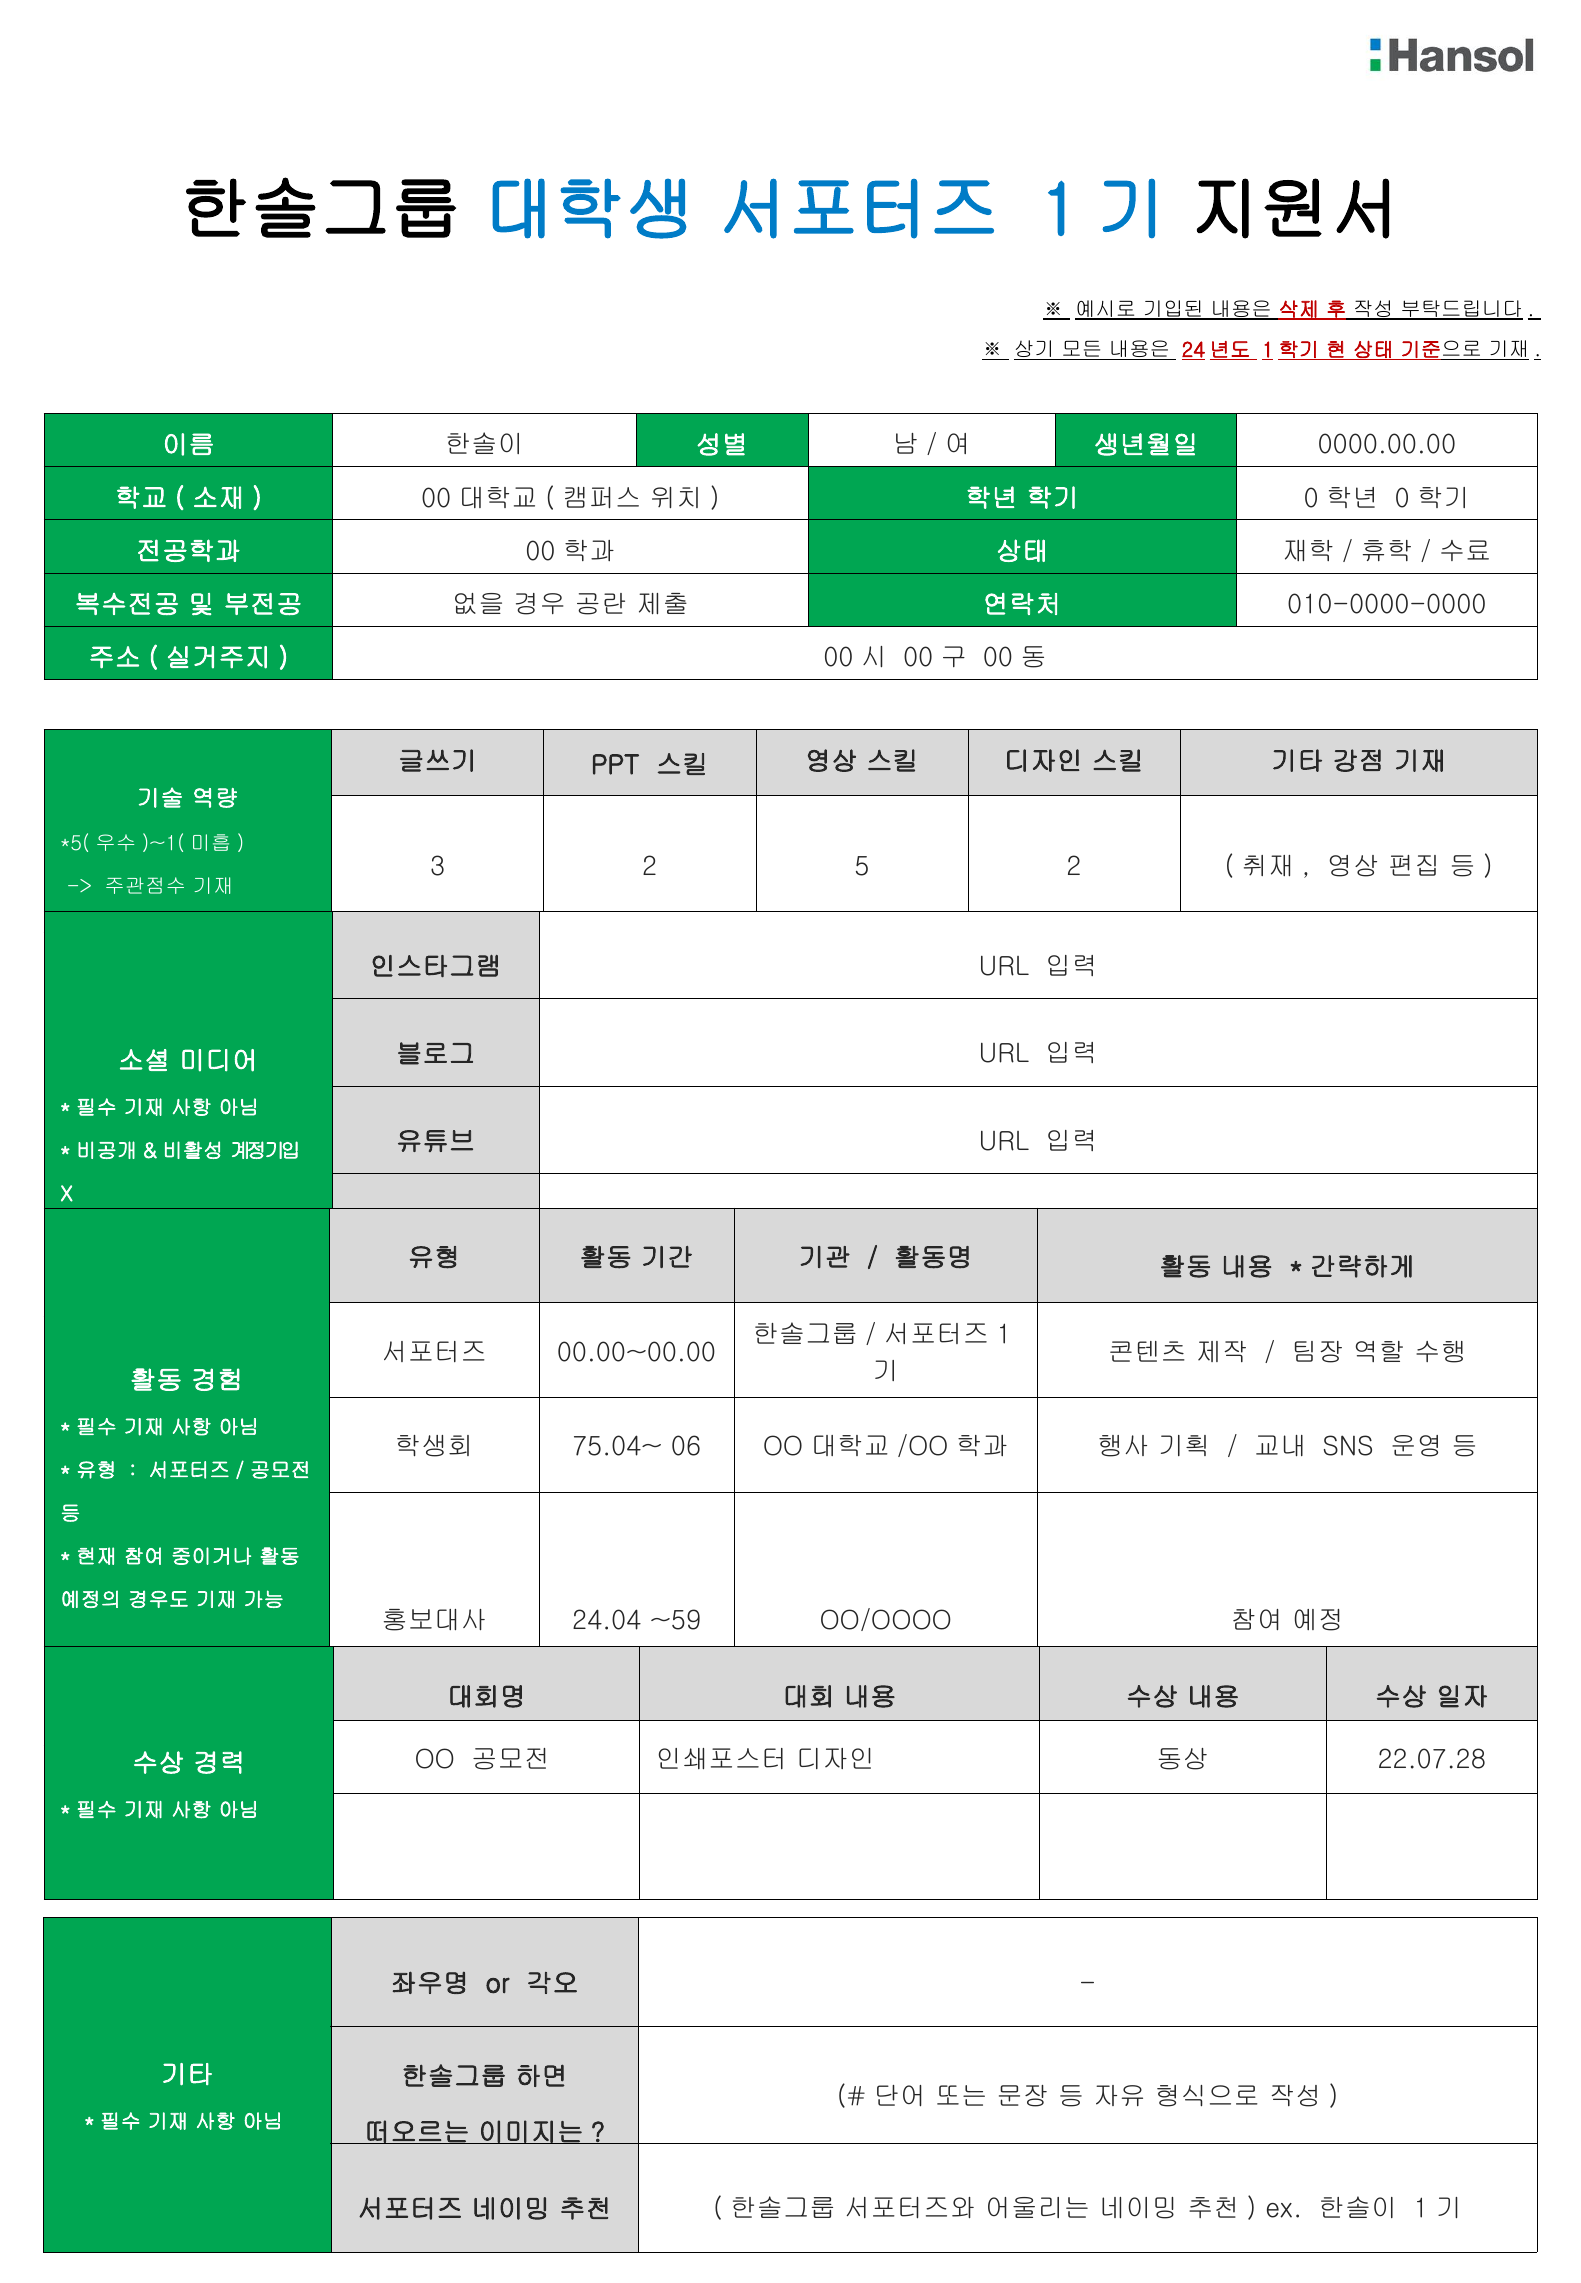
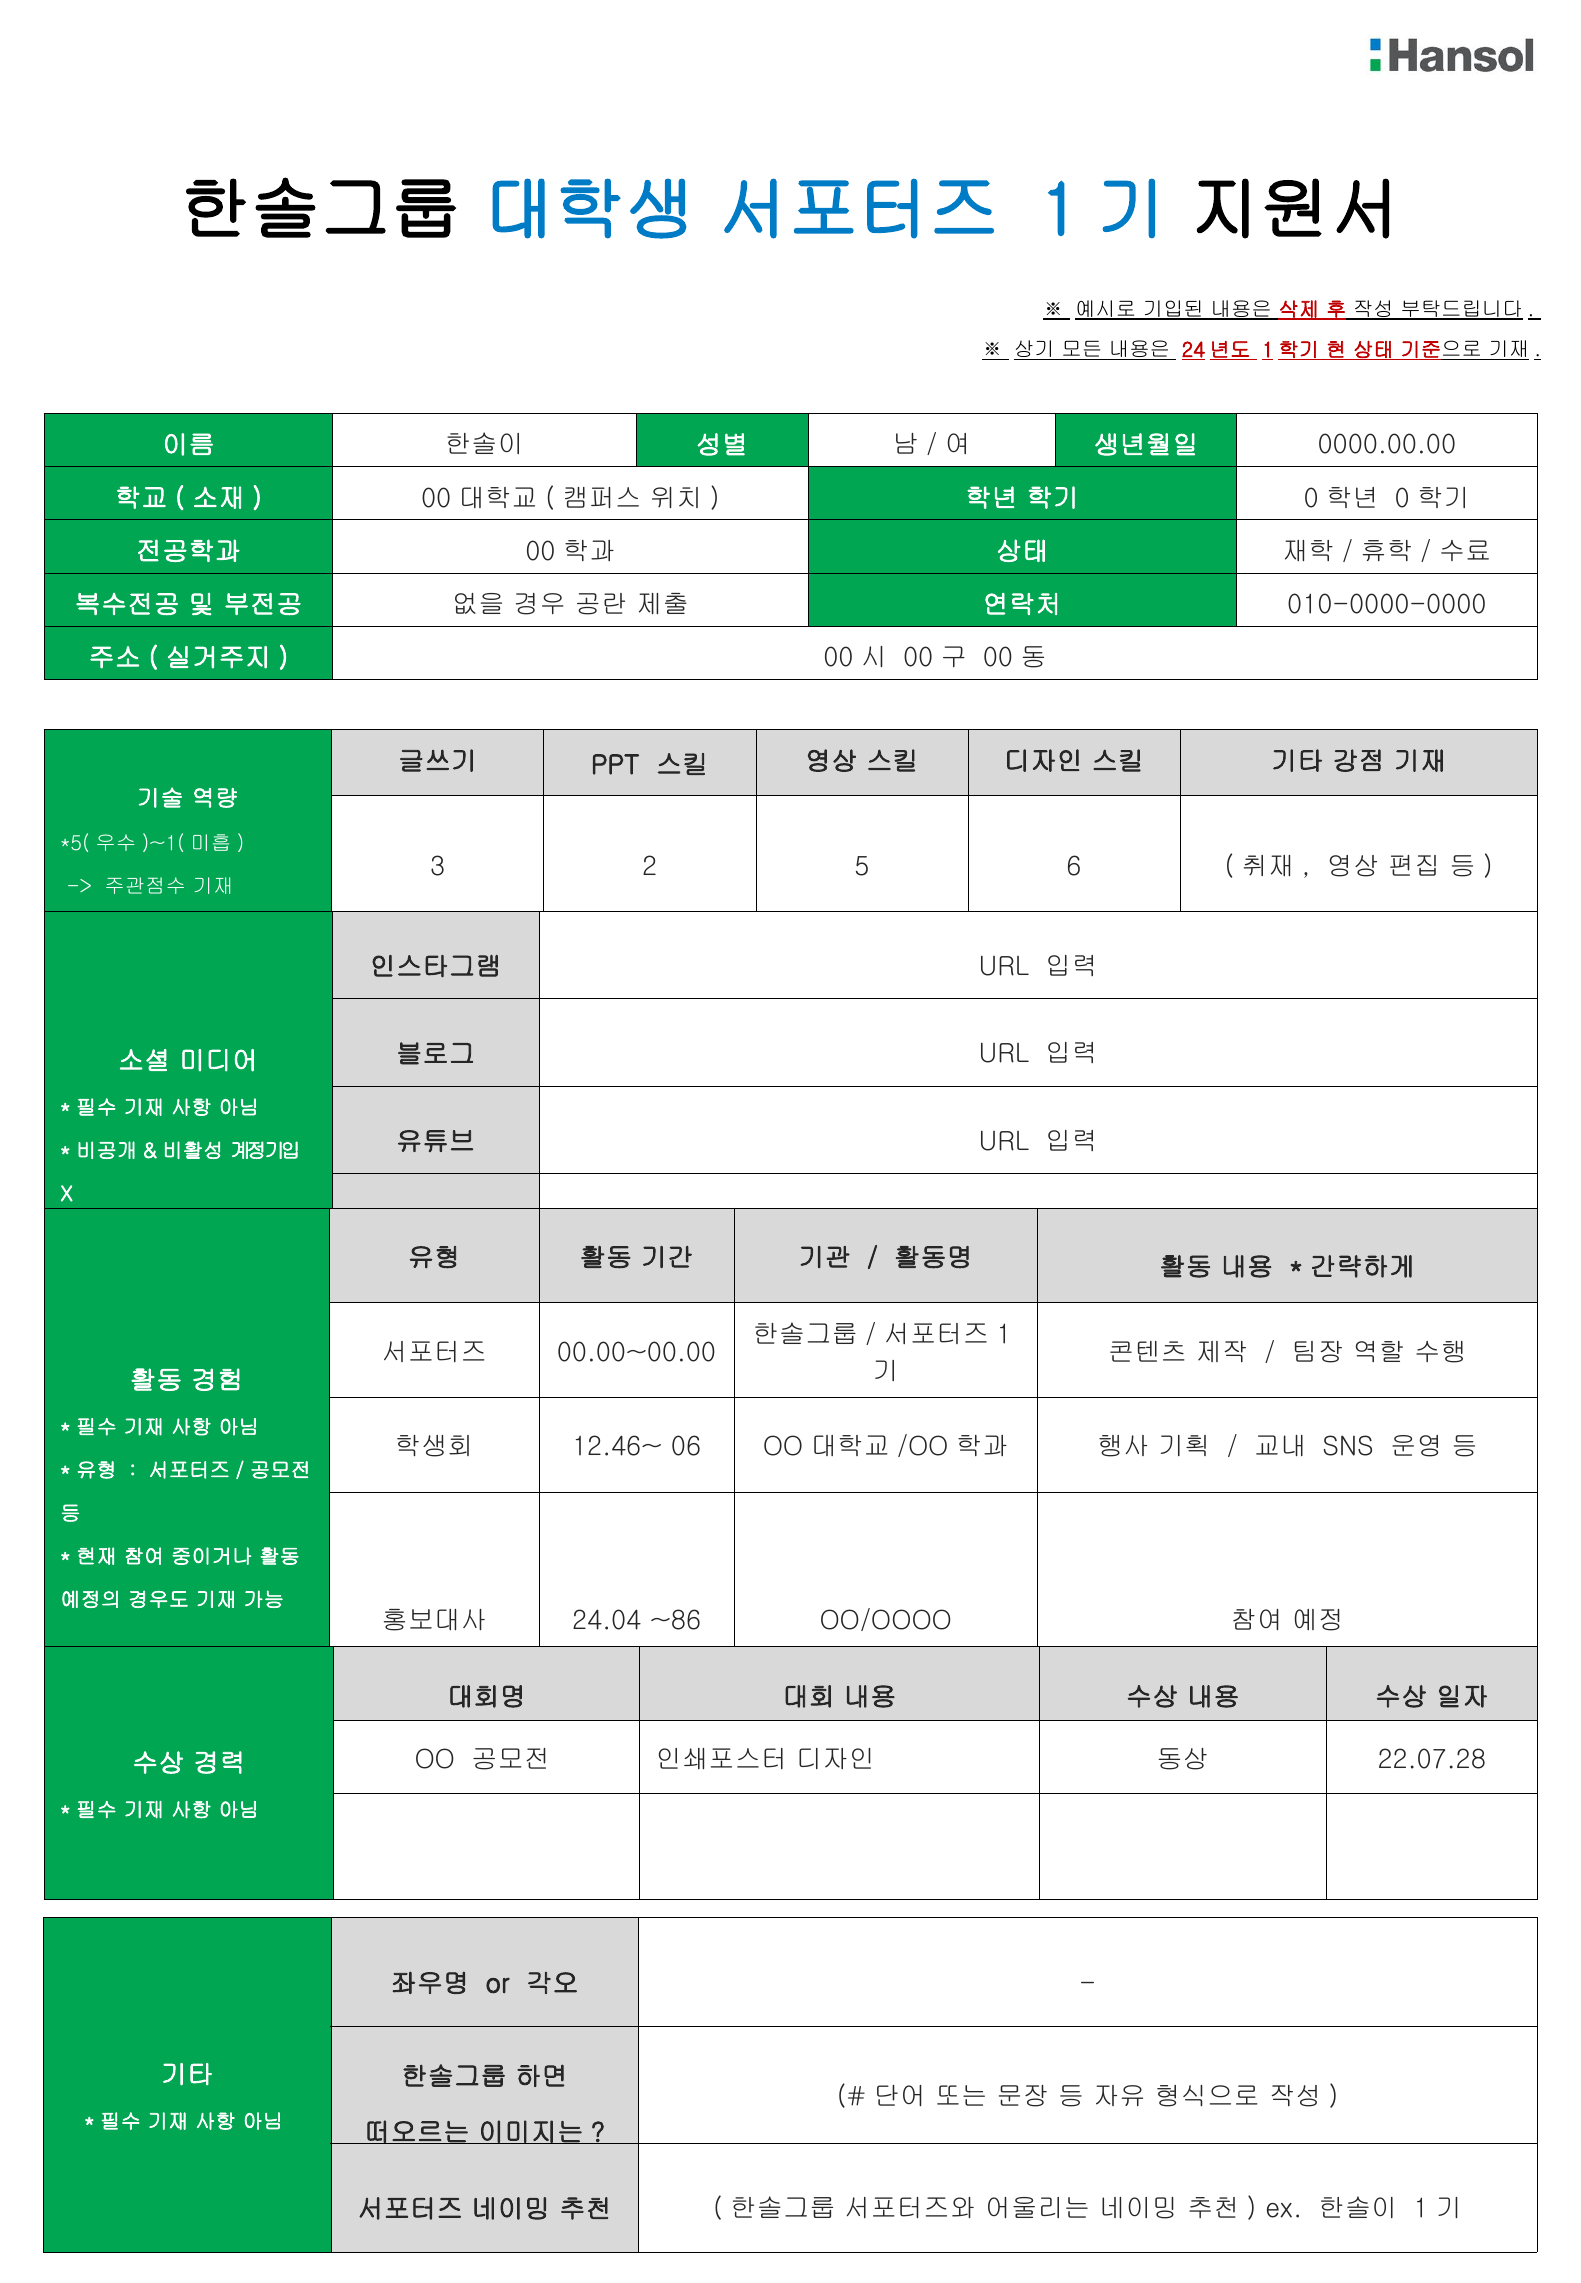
5 2: 2 -> 6
75.04~: 75.04~ -> 12.46~
~59: ~59 -> ~86
